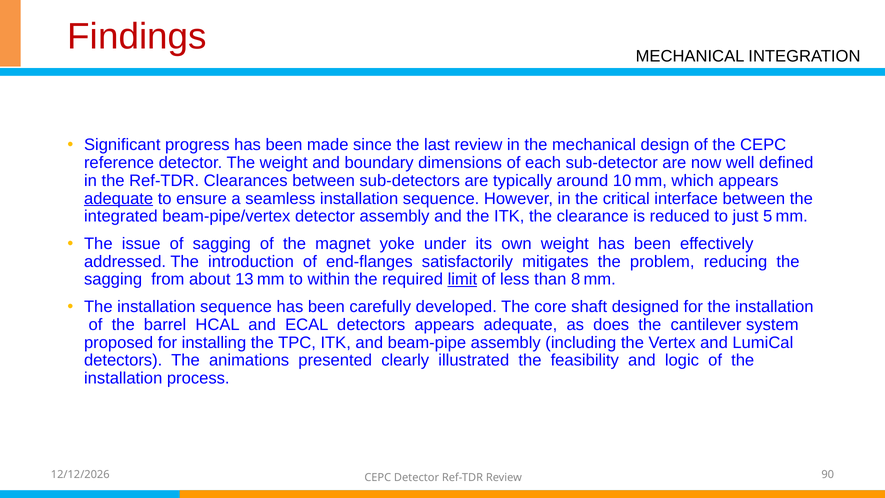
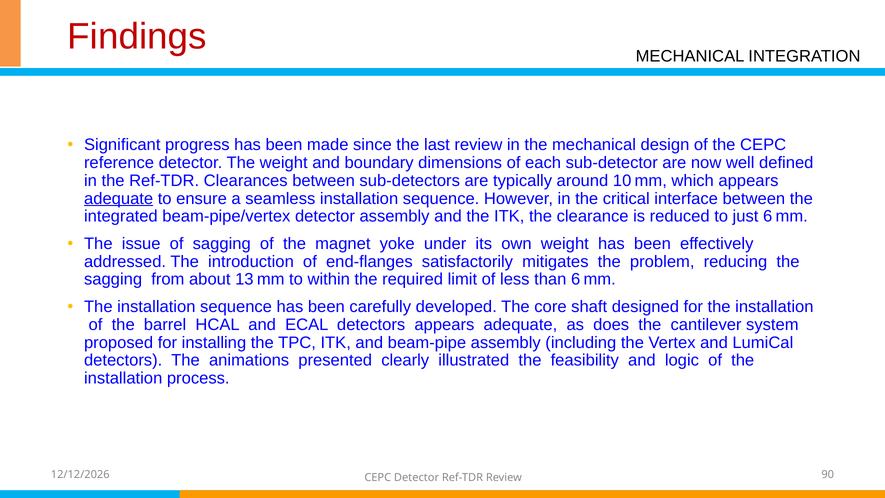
just 5: 5 -> 6
limit underline: present -> none
than 8: 8 -> 6
